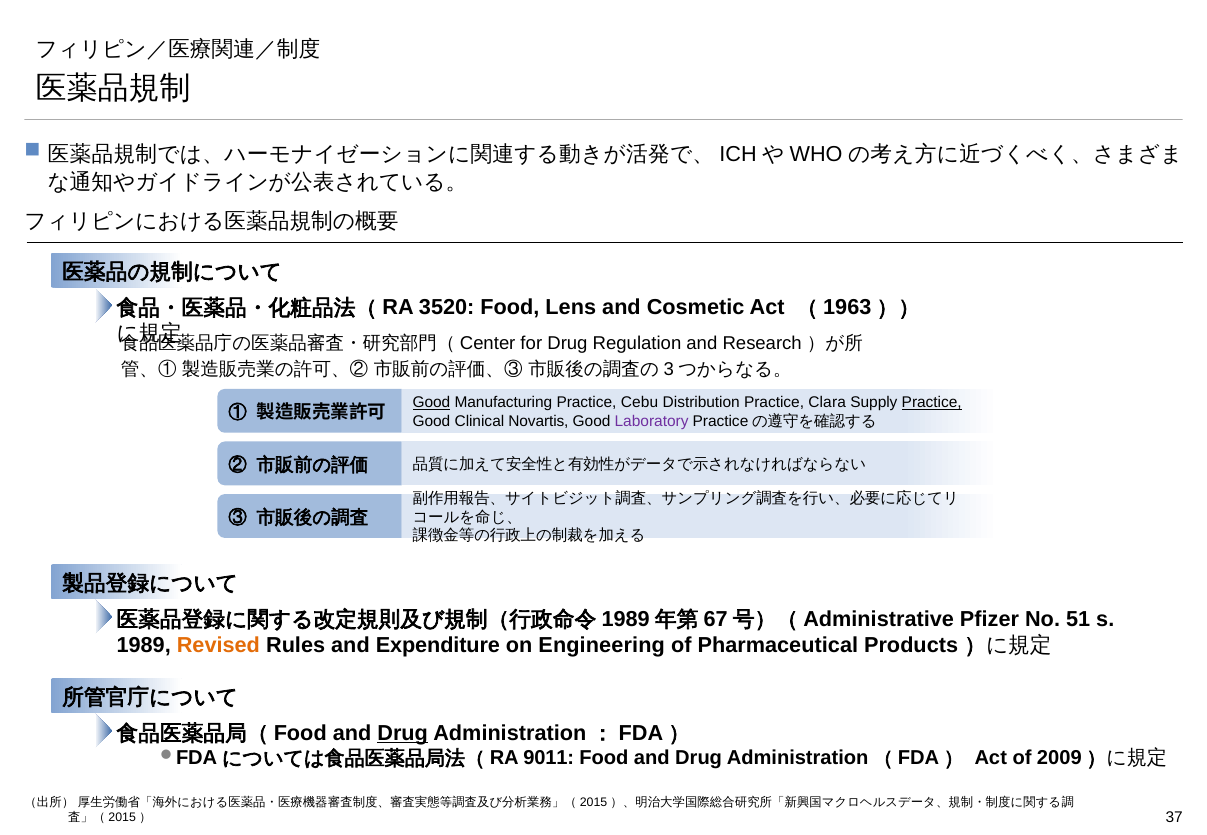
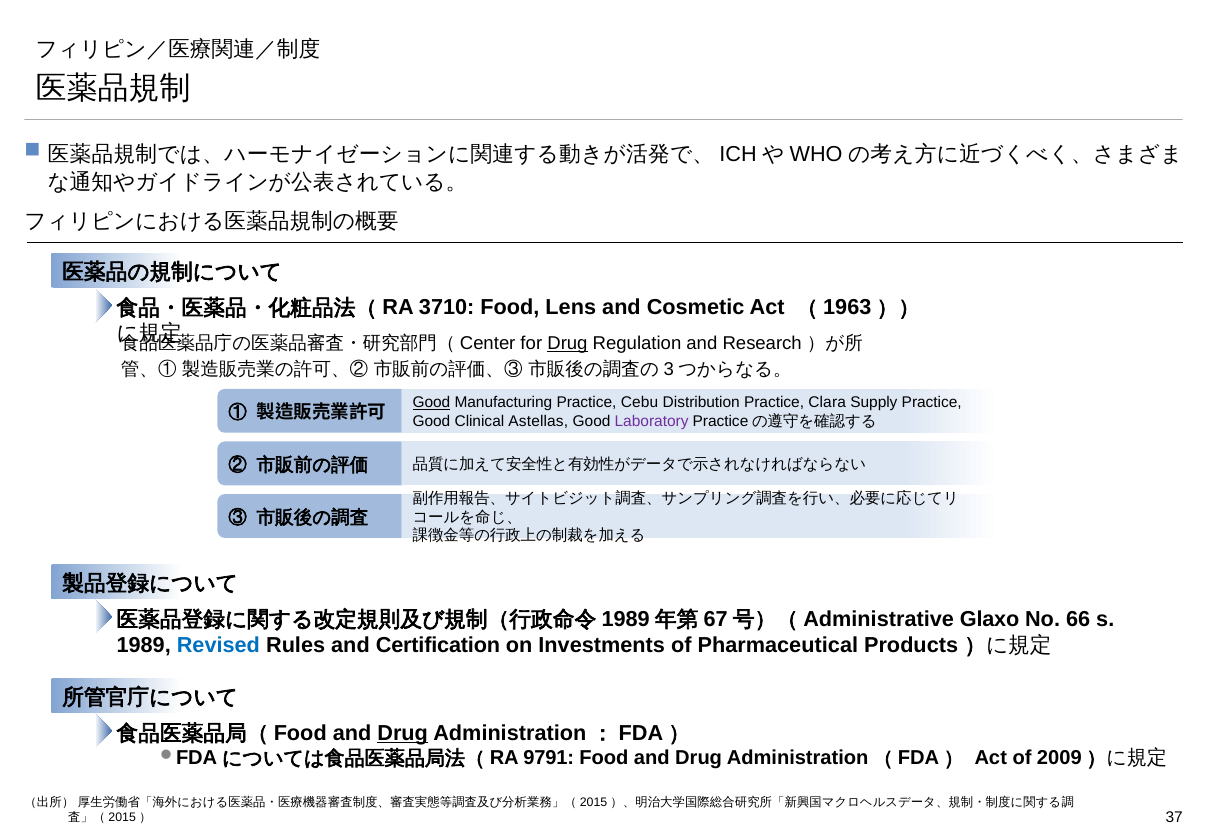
3520: 3520 -> 3710
Drug at (567, 344) underline: none -> present
Practice at (932, 403) underline: present -> none
Novartis: Novartis -> Astellas
Pfizer: Pfizer -> Glaxo
51: 51 -> 66
Revised colour: orange -> blue
Expenditure: Expenditure -> Certification
Engineering: Engineering -> Investments
9011: 9011 -> 9791
